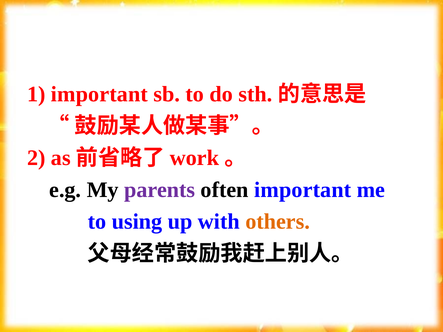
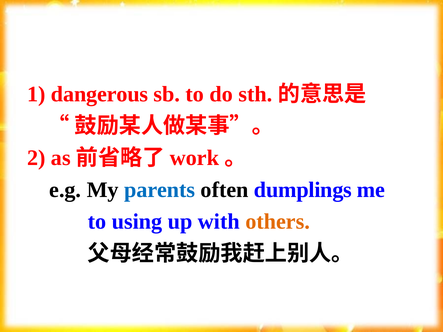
1 important: important -> dangerous
parents colour: purple -> blue
often important: important -> dumplings
